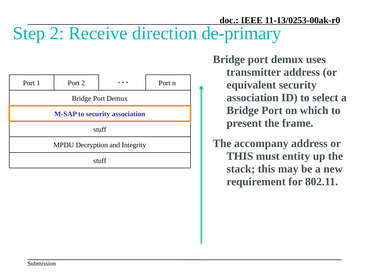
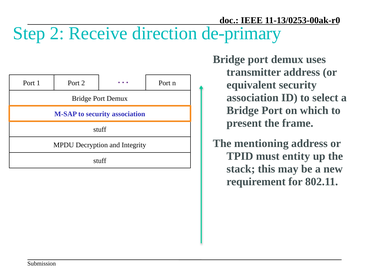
accompany: accompany -> mentioning
THIS at (240, 156): THIS -> TPID
